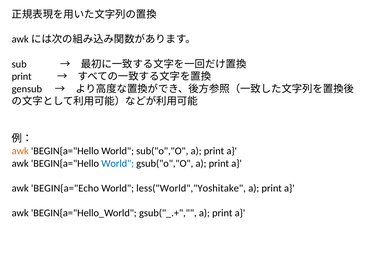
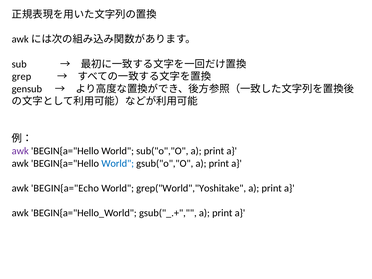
print at (22, 77): print -> grep
awk at (20, 151) colour: orange -> purple
less("World","Yoshitake: less("World","Yoshitake -> grep("World","Yoshitake
